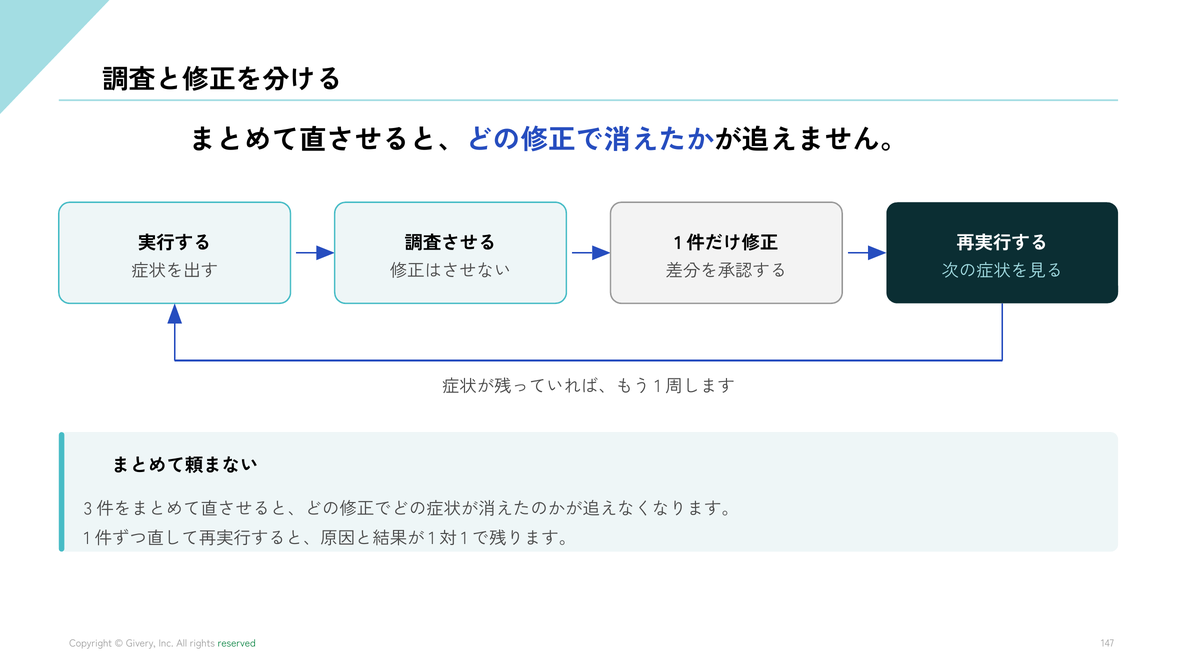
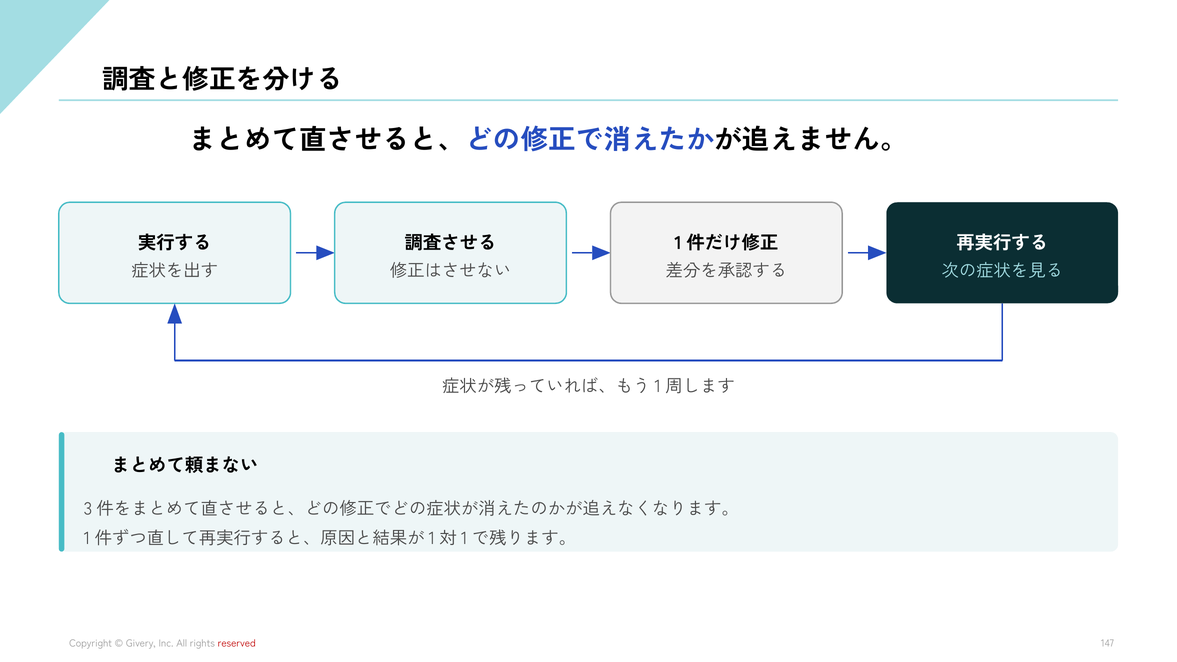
reserved colour: green -> red
